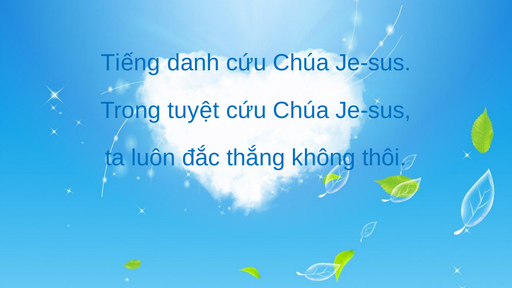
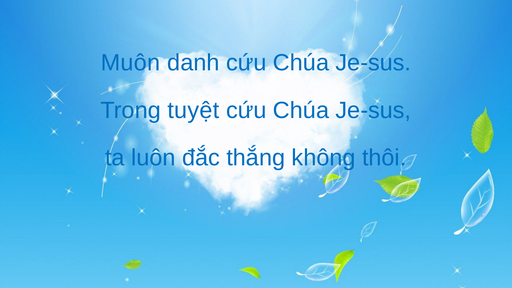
Tiếng: Tiếng -> Muôn
